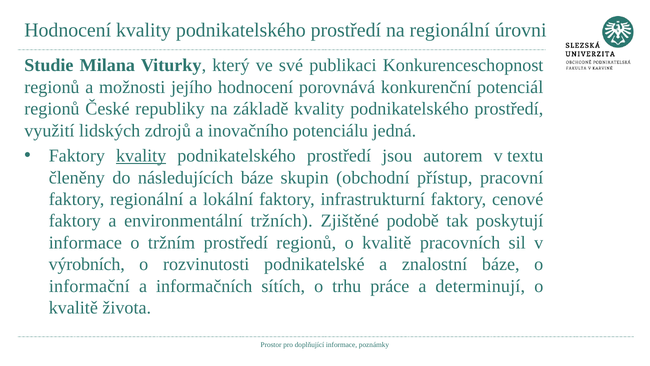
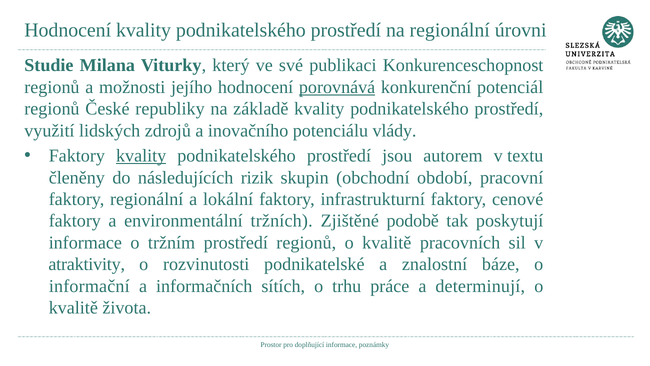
porovnává underline: none -> present
jedná: jedná -> vlády
následujících báze: báze -> rizik
přístup: přístup -> období
výrobních: výrobních -> atraktivity
